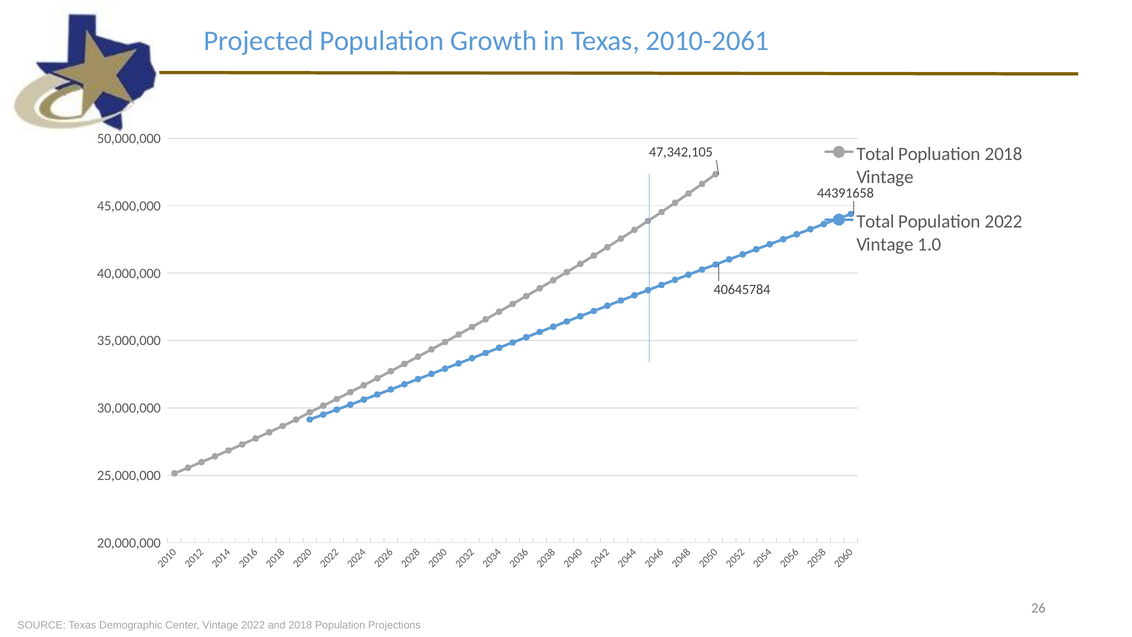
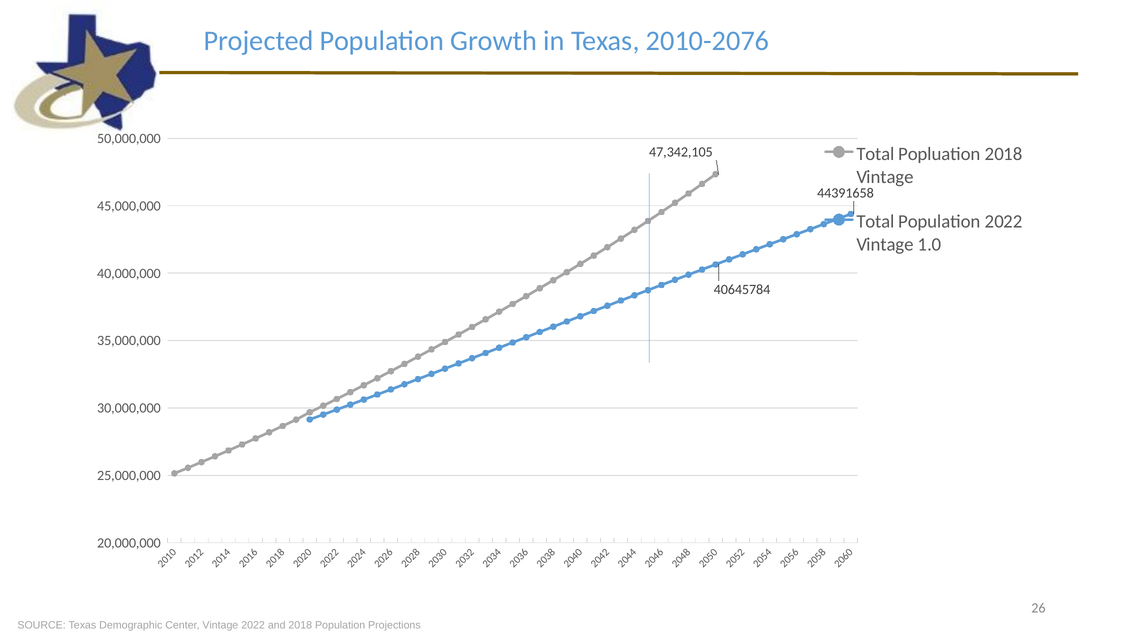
2010-2061: 2010-2061 -> 2010-2076
